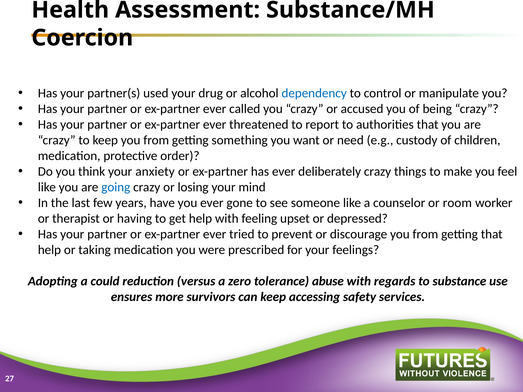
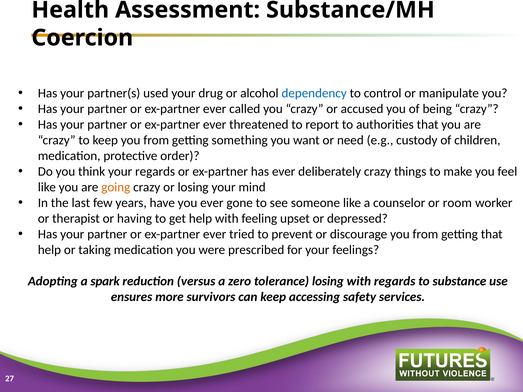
your anxiety: anxiety -> regards
going colour: blue -> orange
could: could -> spark
tolerance abuse: abuse -> losing
